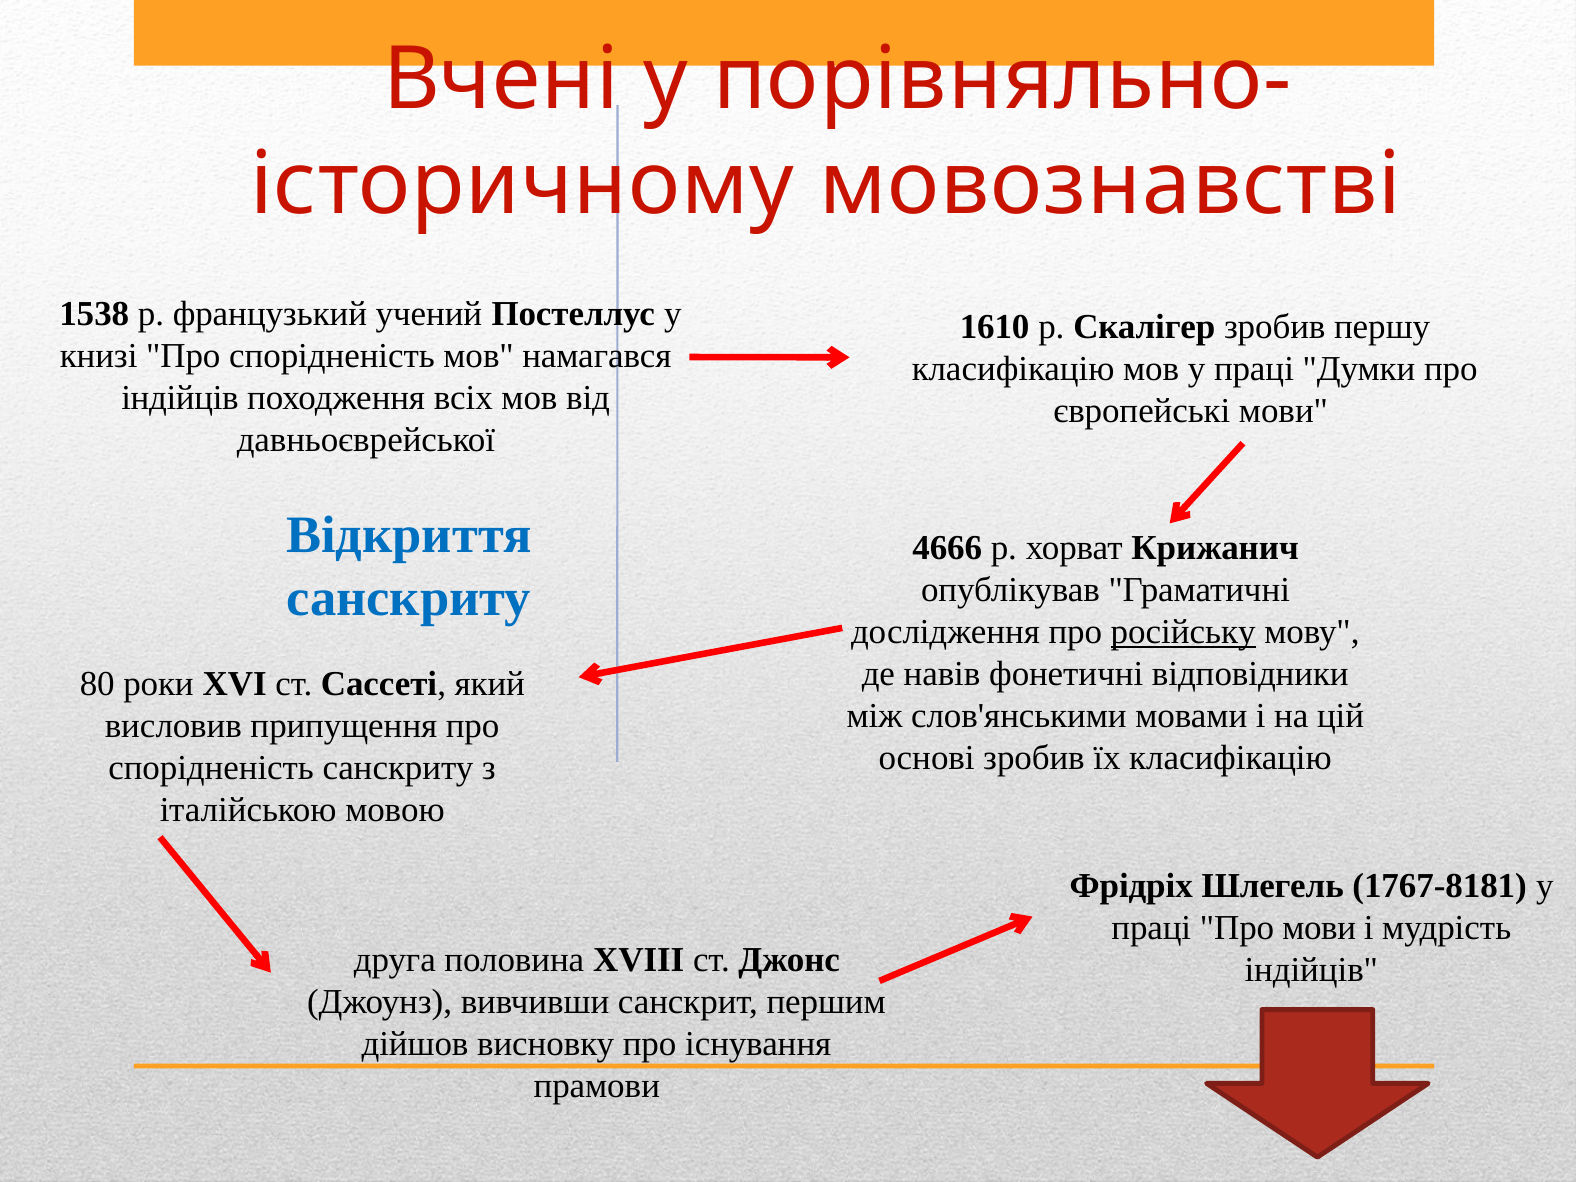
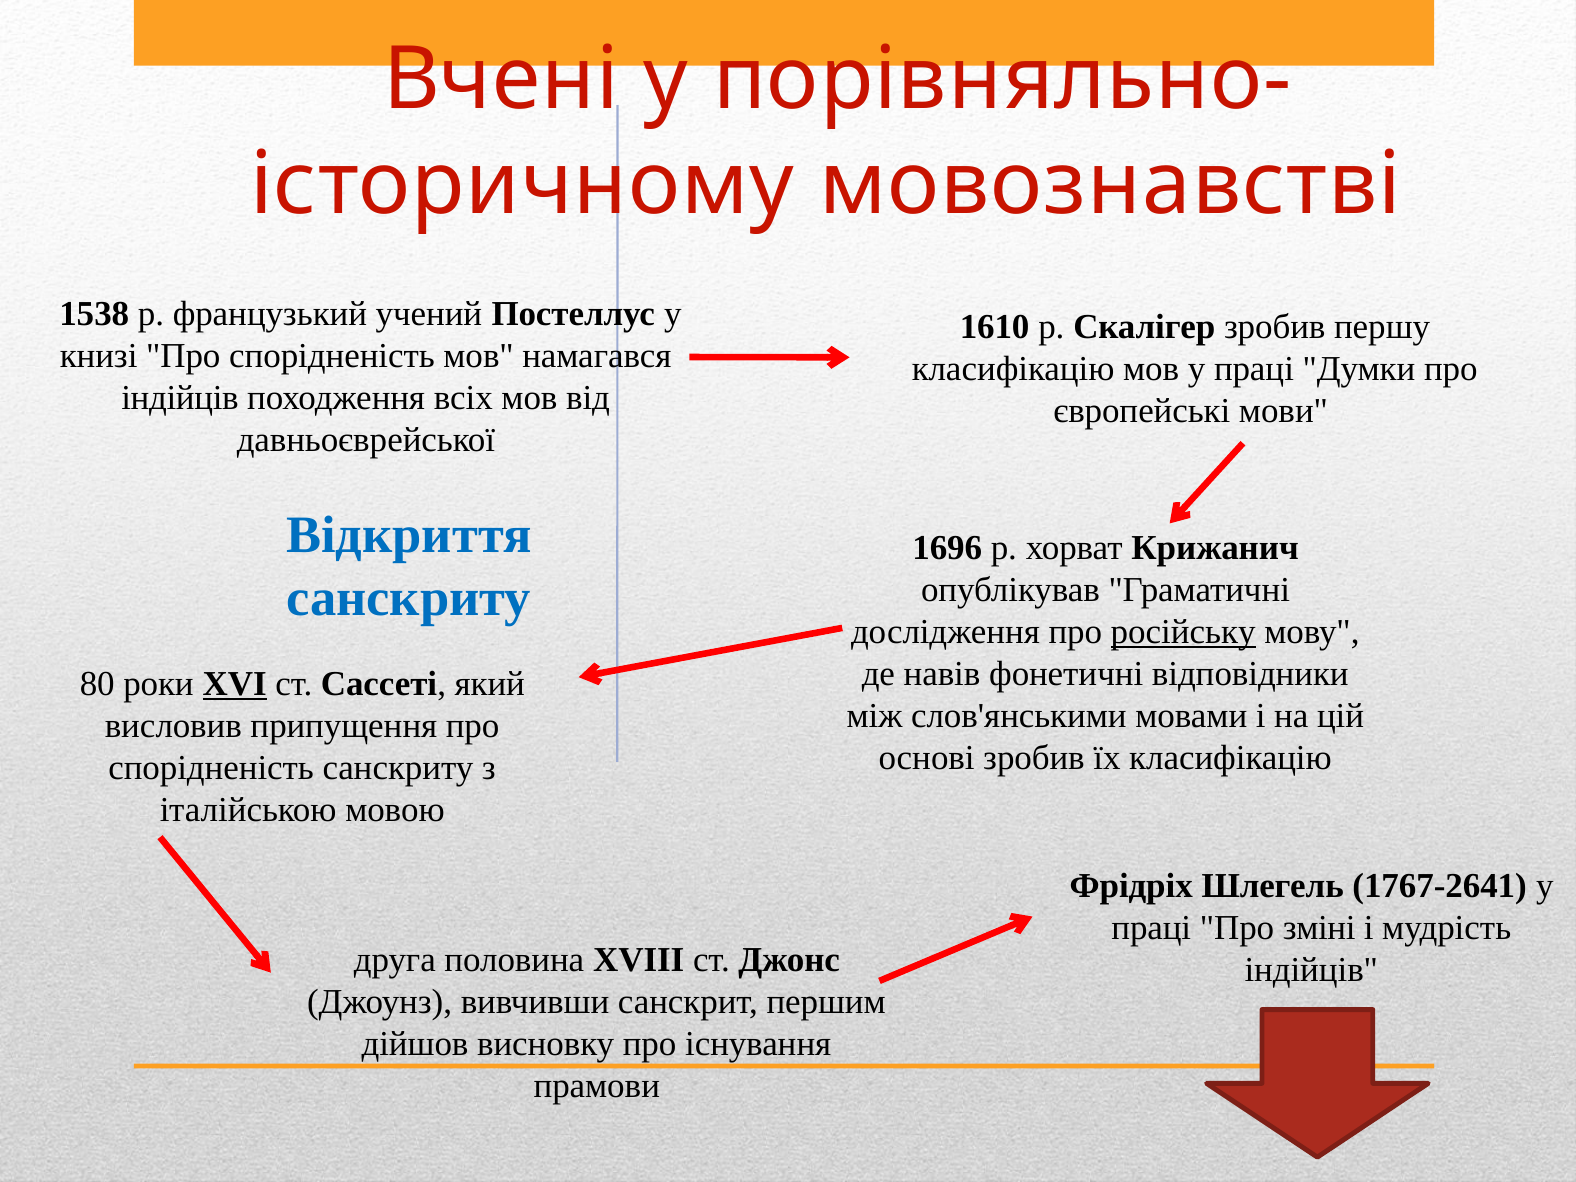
4666: 4666 -> 1696
XVI underline: none -> present
1767-8181: 1767-8181 -> 1767-2641
Про мови: мови -> зміні
